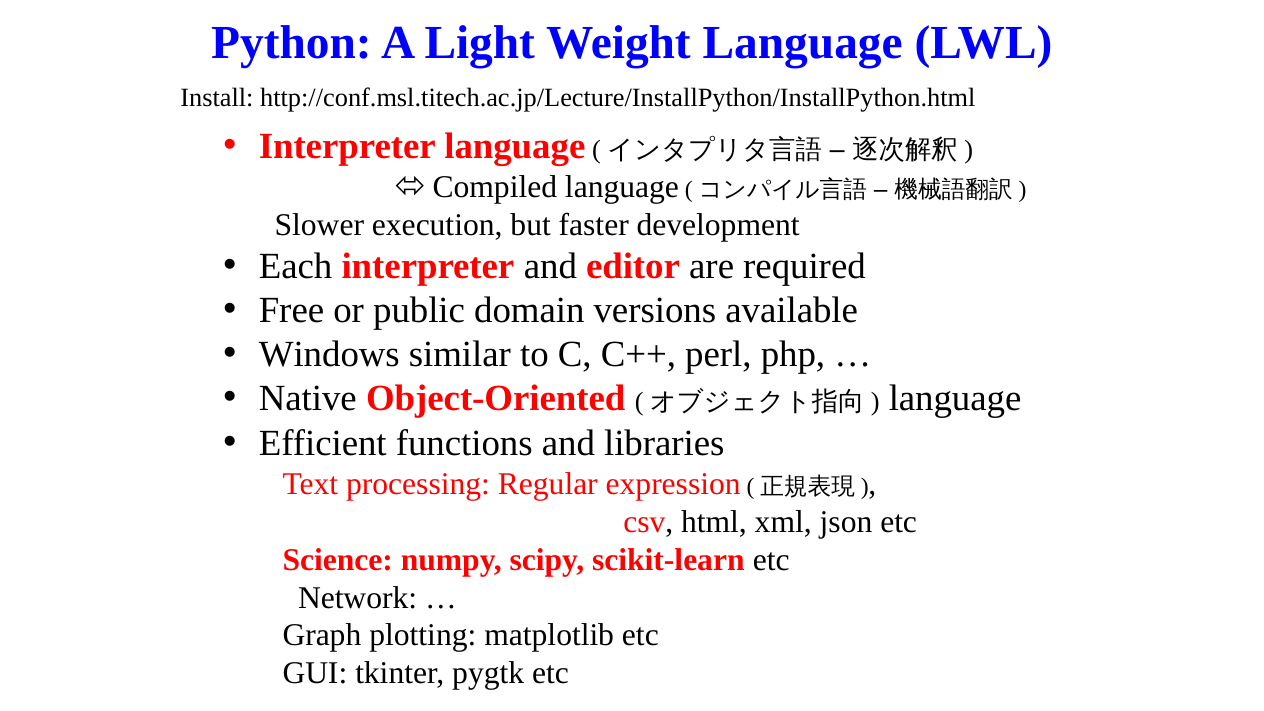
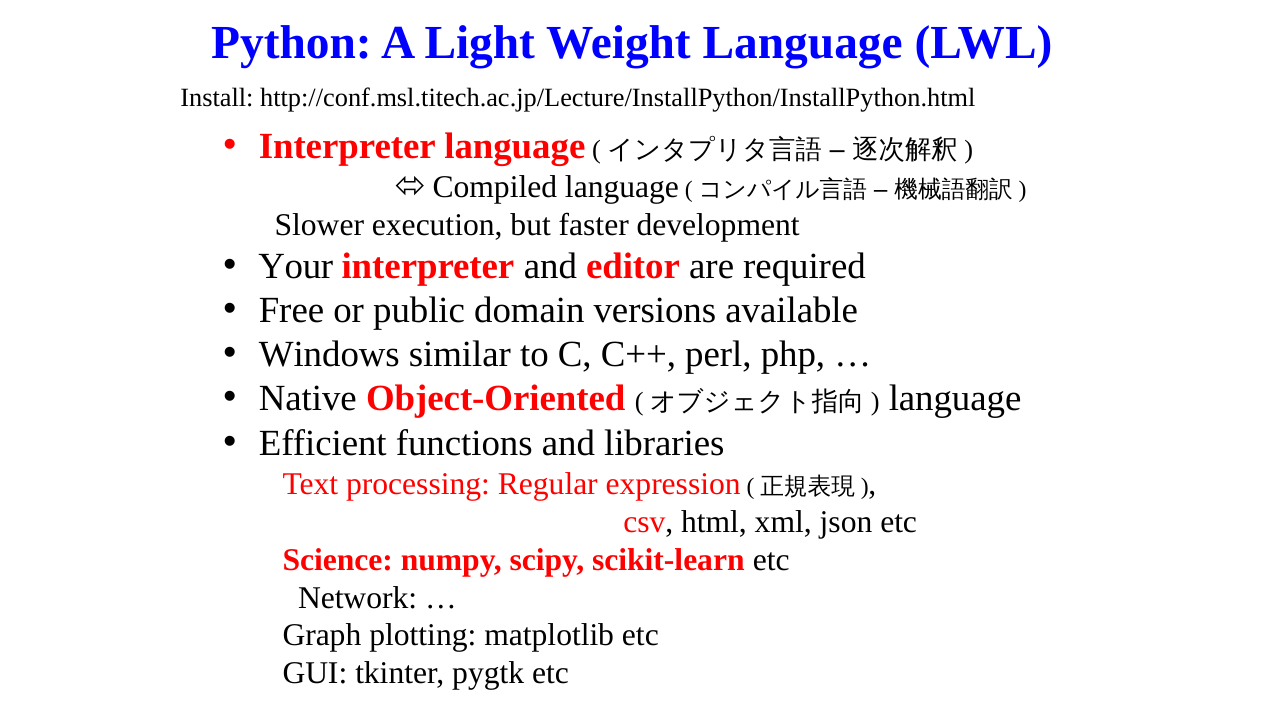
Each: Each -> Your
